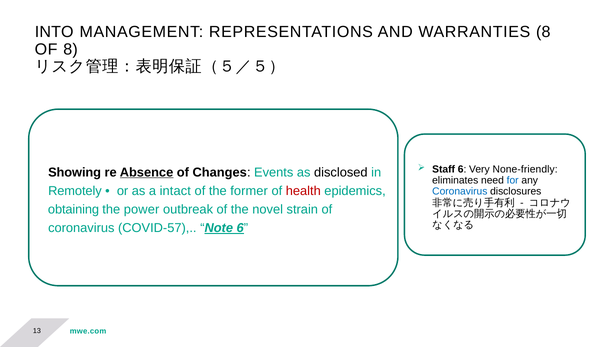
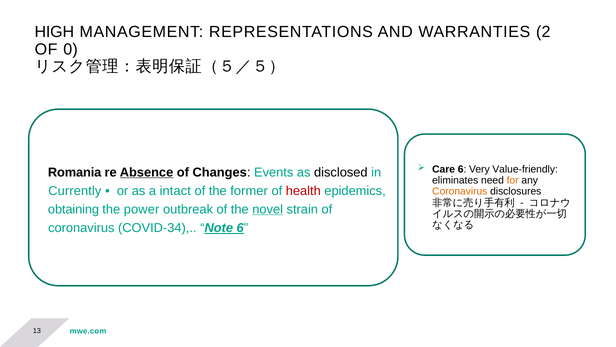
INTO: INTO -> HIGH
WARRANTIES 8: 8 -> 2
OF 8: 8 -> 0
Staff: Staff -> Care
None-friendly: None-friendly -> Value-friendly
Showing: Showing -> Romania
for colour: blue -> orange
Remotely: Remotely -> Currently
Coronavirus at (460, 191) colour: blue -> orange
novel underline: none -> present
COVID-57: COVID-57 -> COVID-34
